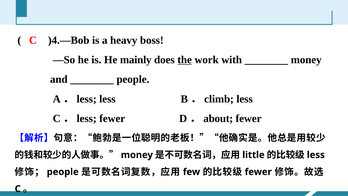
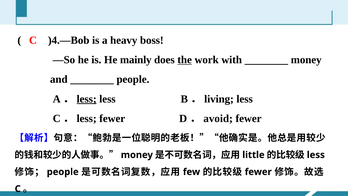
less at (87, 99) underline: none -> present
climb: climb -> living
about: about -> avoid
